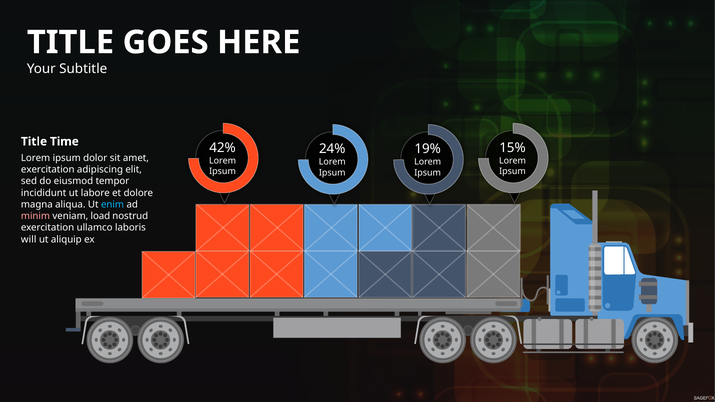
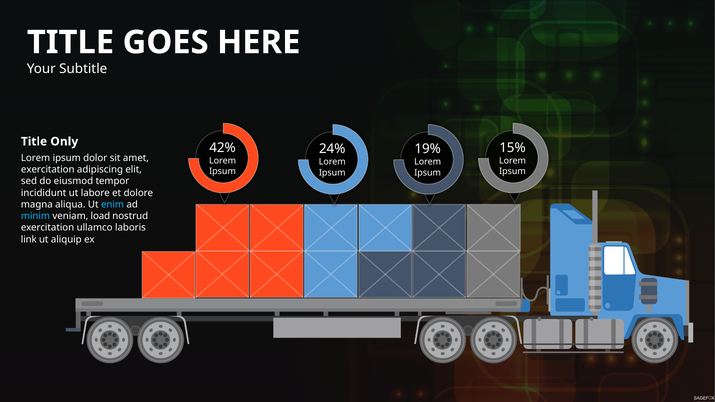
Time: Time -> Only
minim colour: pink -> light blue
will: will -> link
